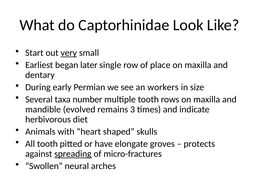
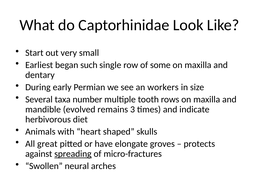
very underline: present -> none
later: later -> such
place: place -> some
All tooth: tooth -> great
